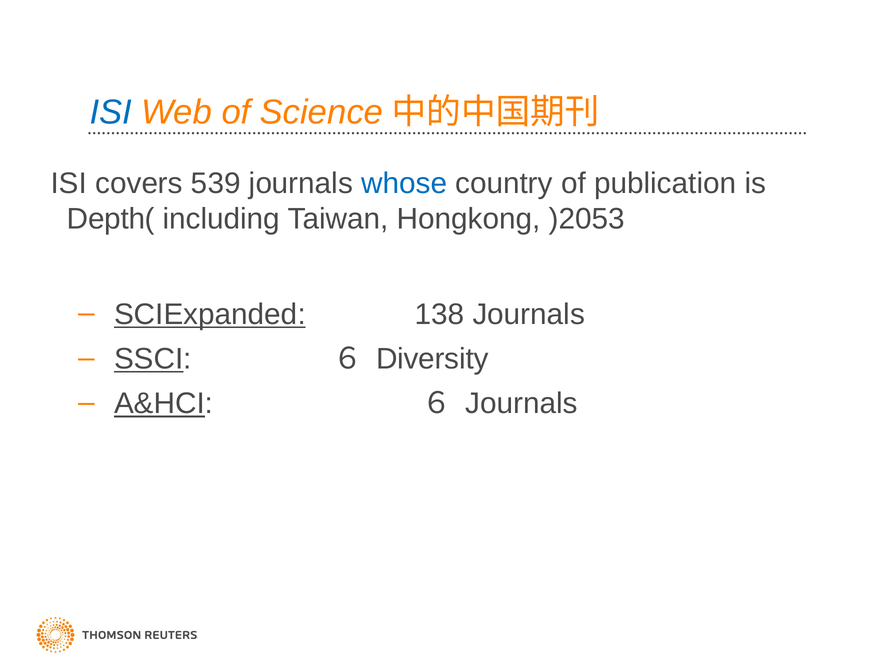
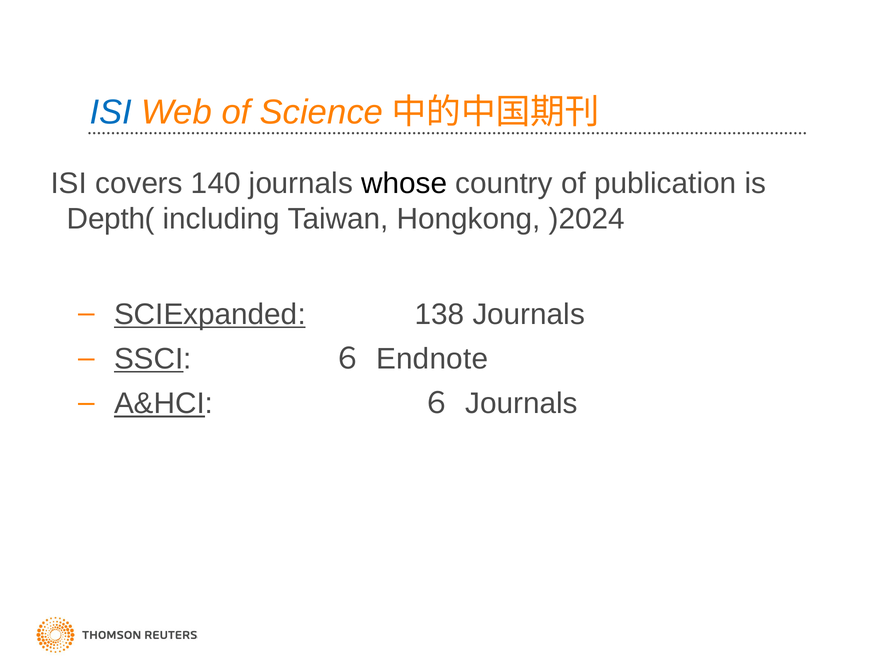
539: 539 -> 140
whose colour: blue -> black
)2053: )2053 -> )2024
Diversity: Diversity -> Endnote
